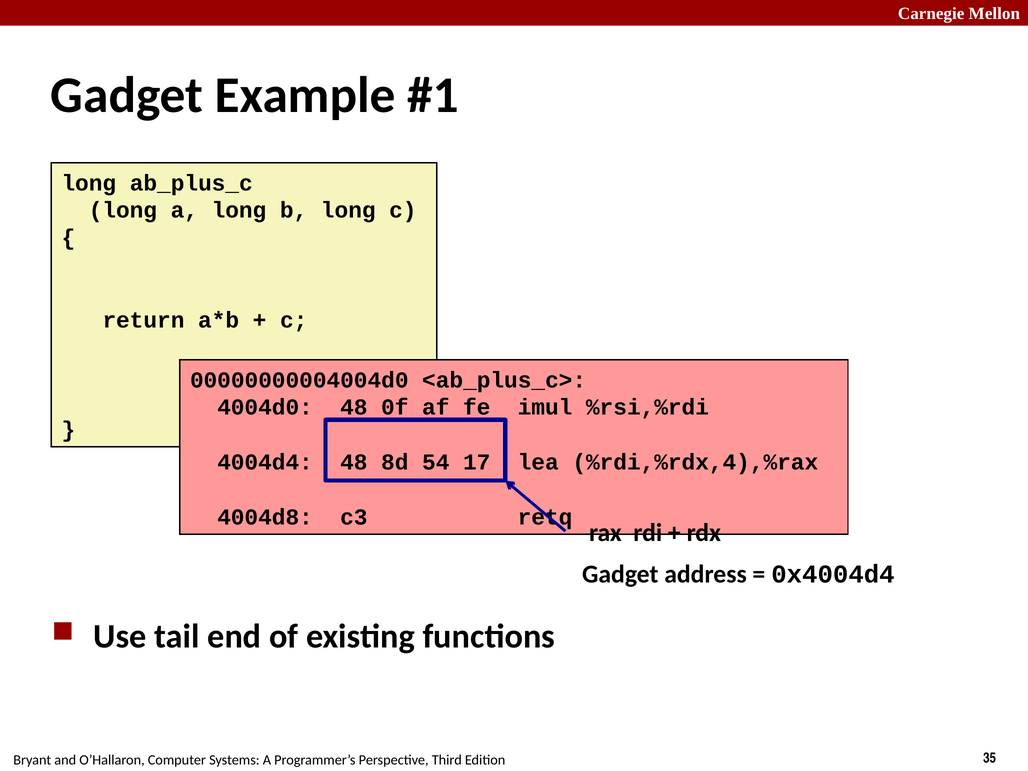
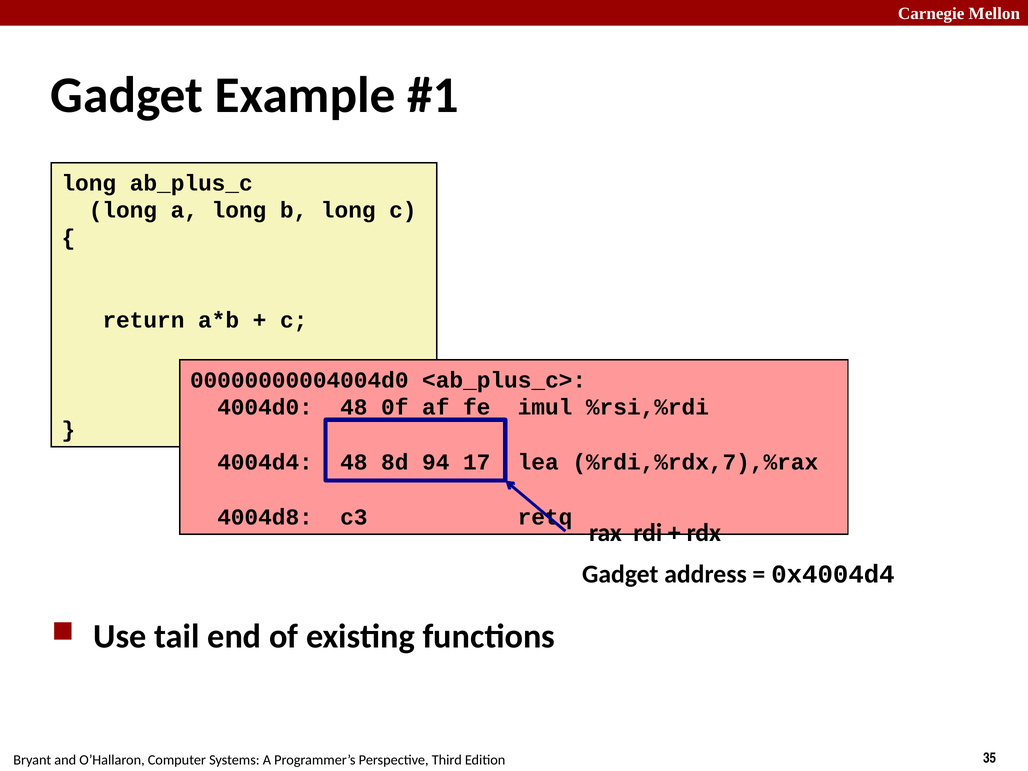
54: 54 -> 94
%rdi,%rdx,4),%rax: %rdi,%rdx,4),%rax -> %rdi,%rdx,7),%rax
